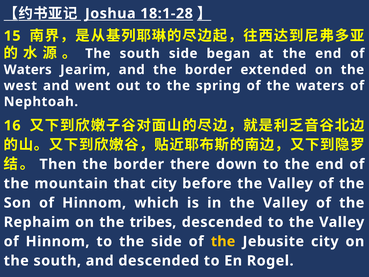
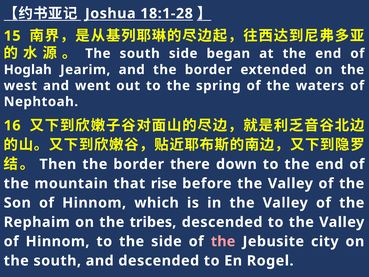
Waters at (28, 70): Waters -> Hoglah
that city: city -> rise
the at (223, 241) colour: yellow -> pink
